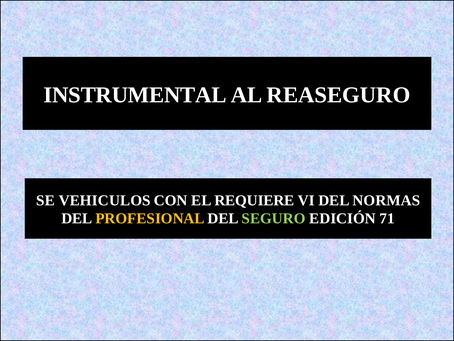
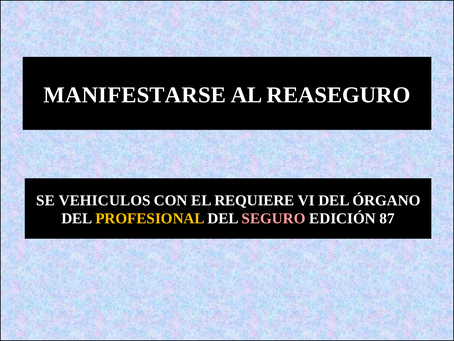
INSTRUMENTAL: INSTRUMENTAL -> MANIFESTARSE
NORMAS: NORMAS -> ÓRGANO
SEGURO colour: light green -> pink
71: 71 -> 87
